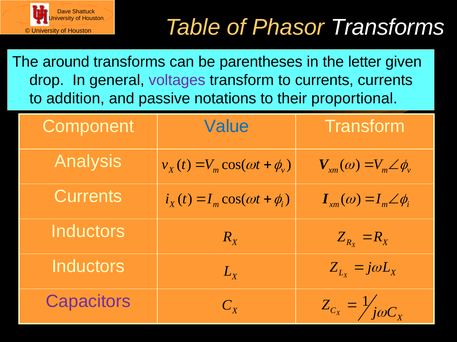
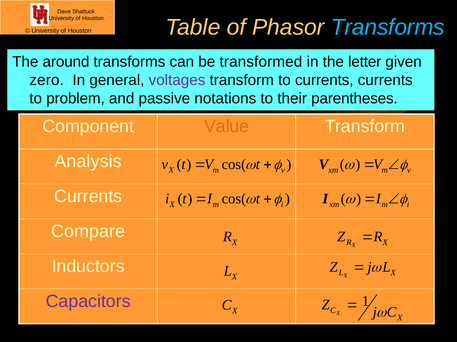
Transforms at (388, 27) colour: white -> light blue
parentheses: parentheses -> transformed
drop: drop -> zero
addition: addition -> problem
proportional: proportional -> parentheses
Value colour: blue -> orange
Inductors at (88, 232): Inductors -> Compare
